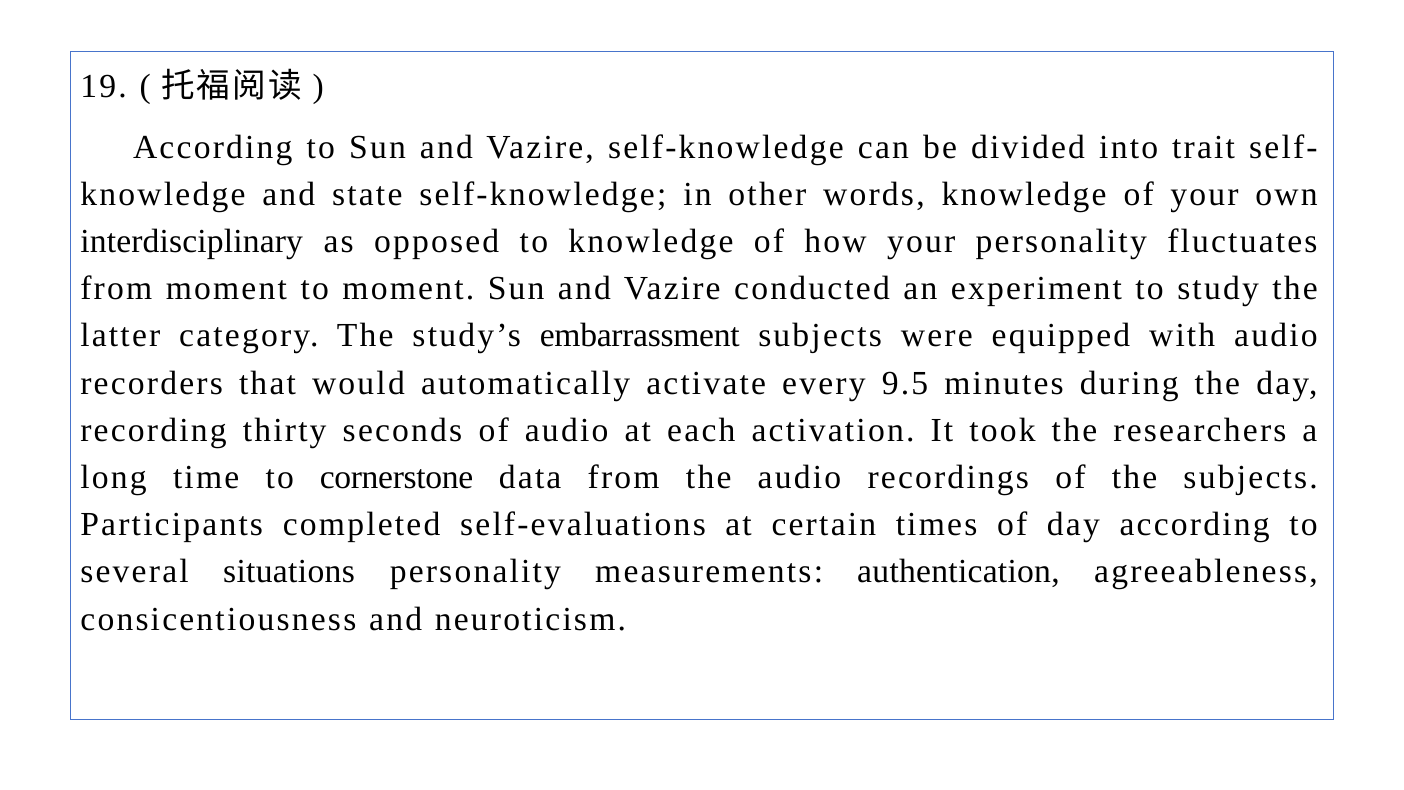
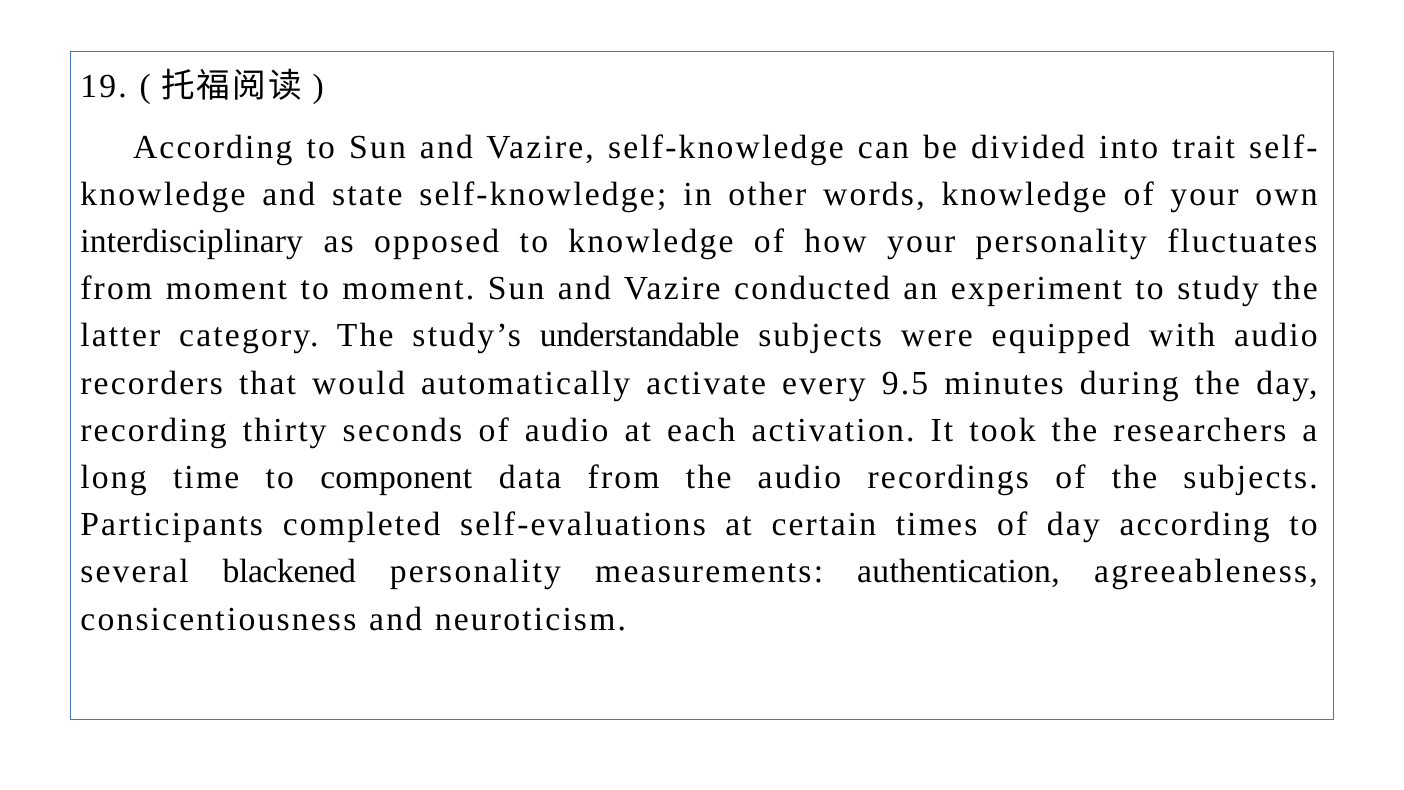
embarrassment: embarrassment -> understandable
cornerstone: cornerstone -> component
situations: situations -> blackened
